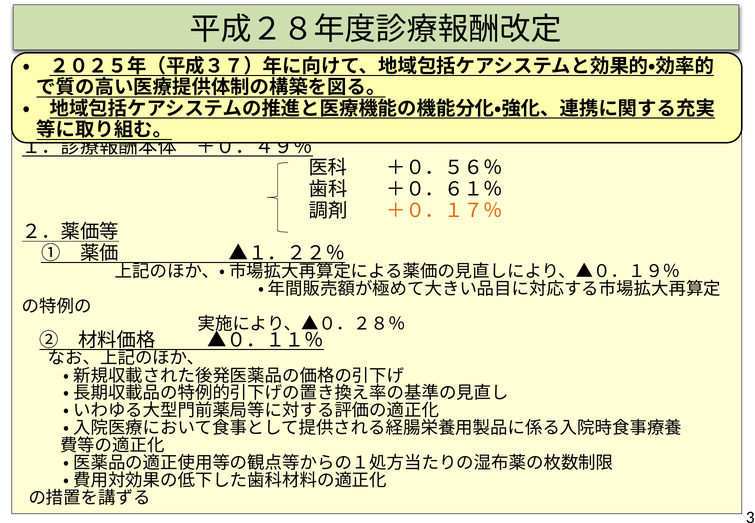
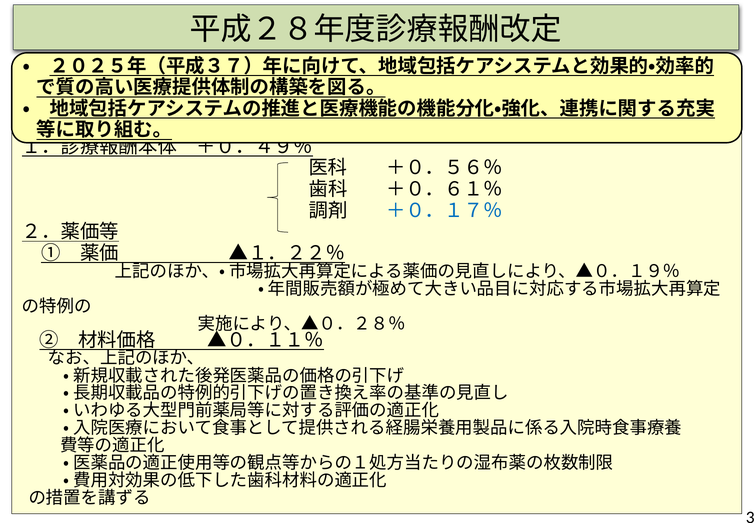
＋０．１７％ colour: orange -> blue
